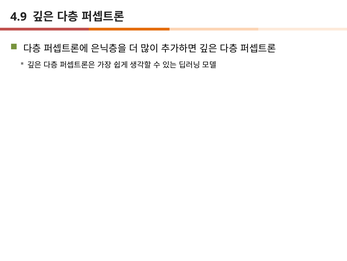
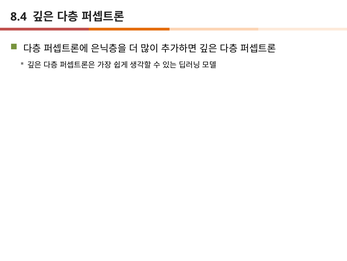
4.9: 4.9 -> 8.4
